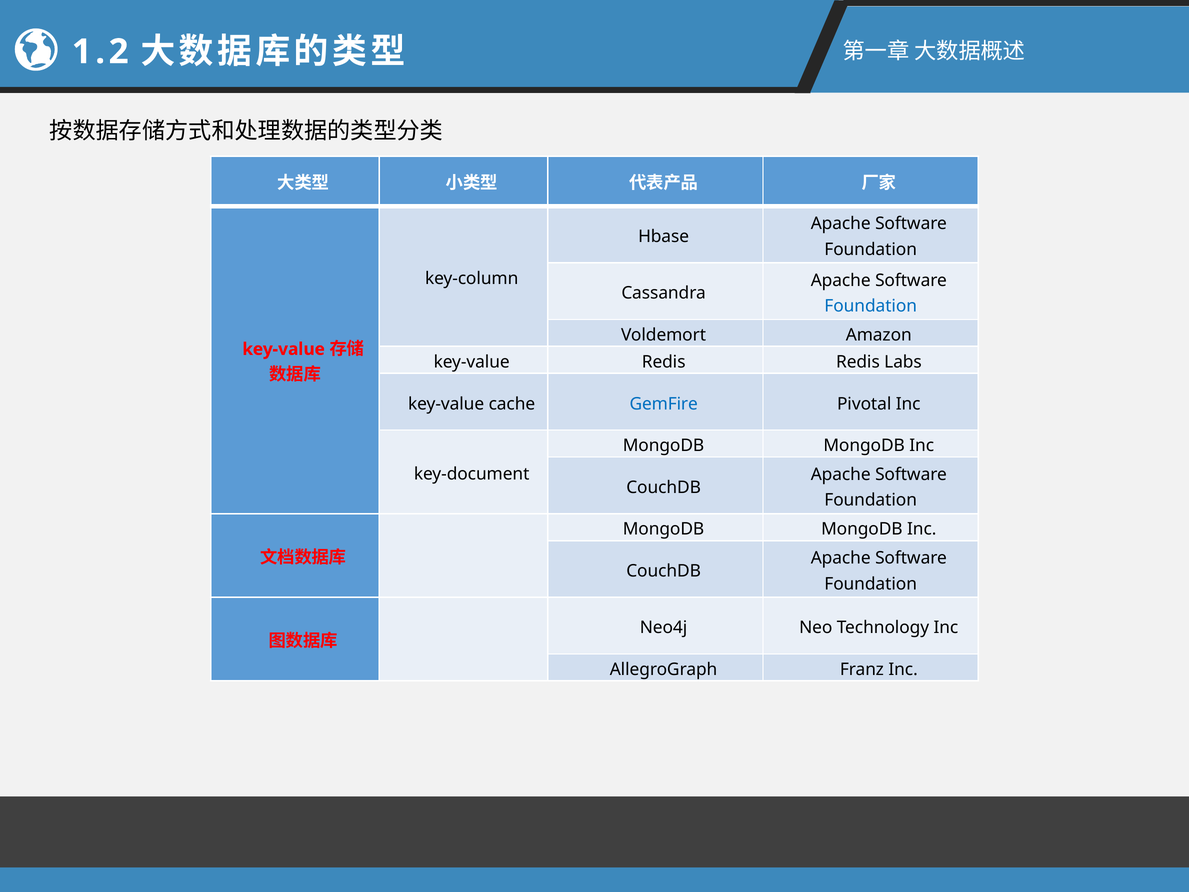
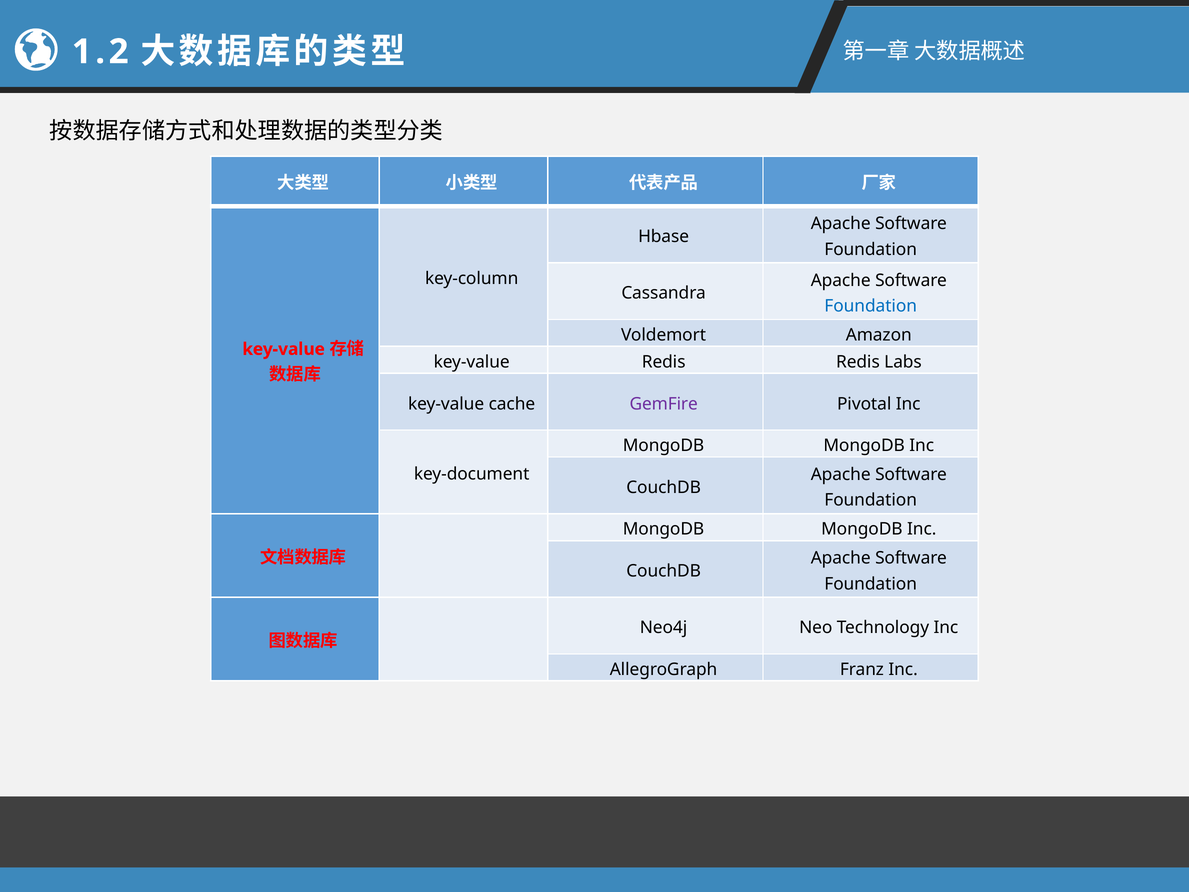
GemFire colour: blue -> purple
